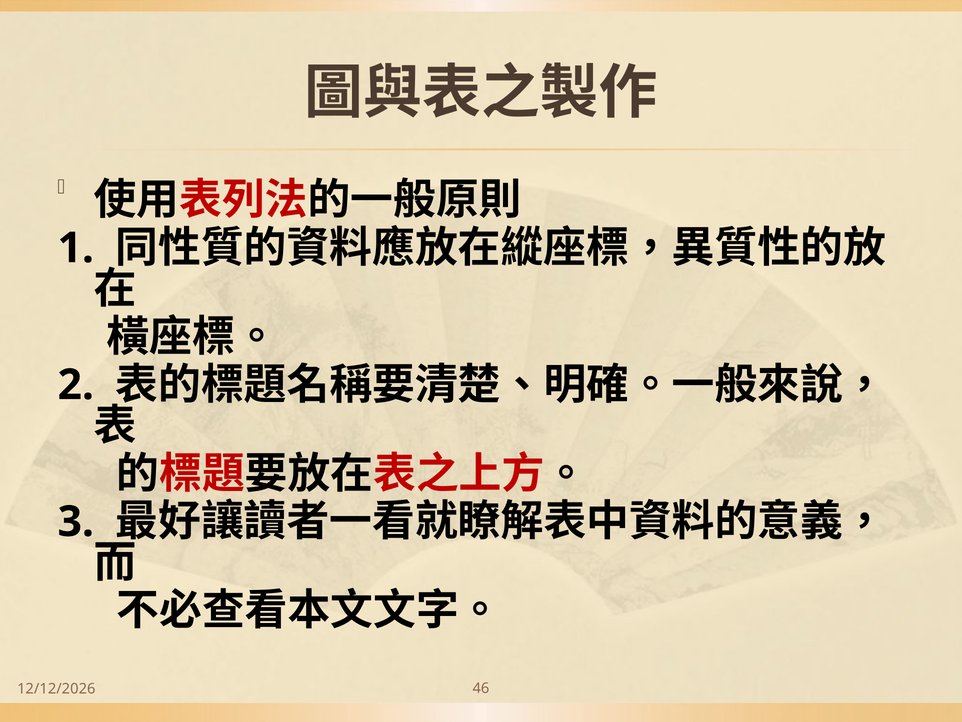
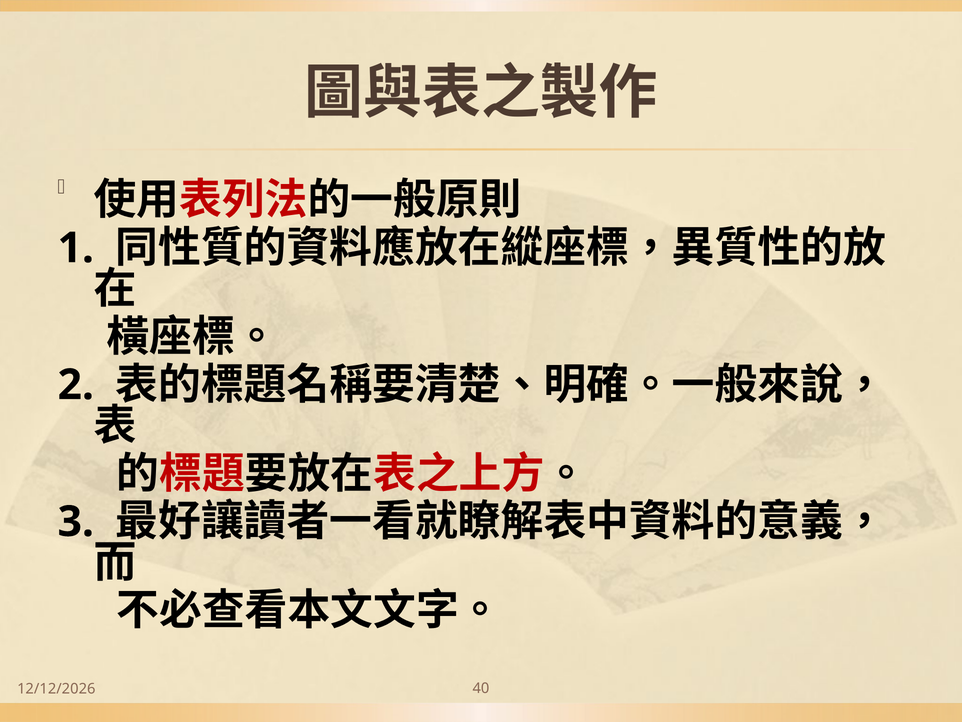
46: 46 -> 40
